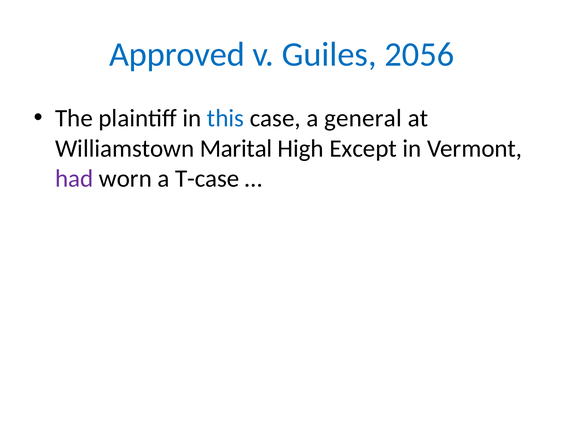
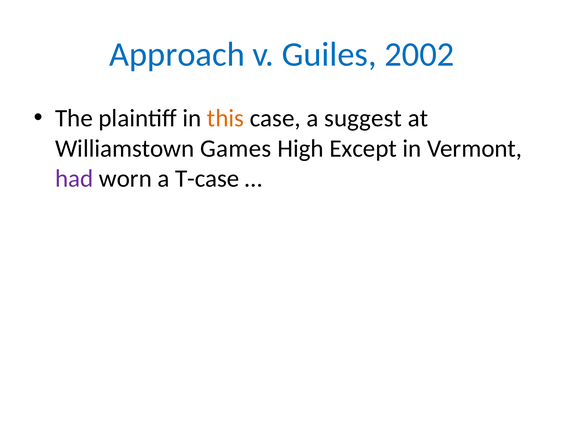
Approved: Approved -> Approach
2056: 2056 -> 2002
this colour: blue -> orange
general: general -> suggest
Marital: Marital -> Games
